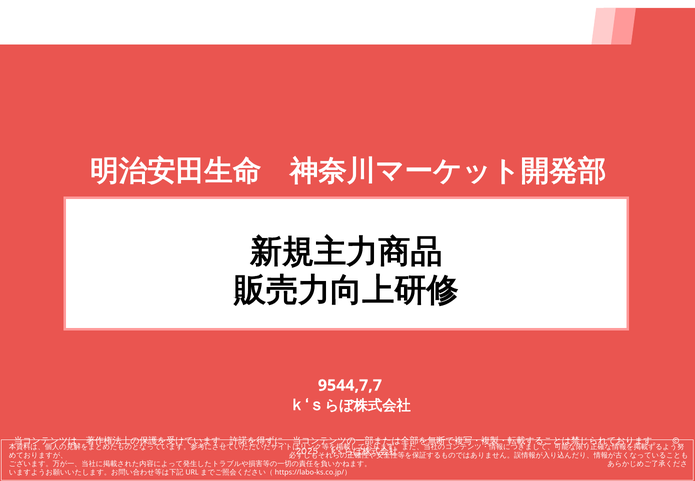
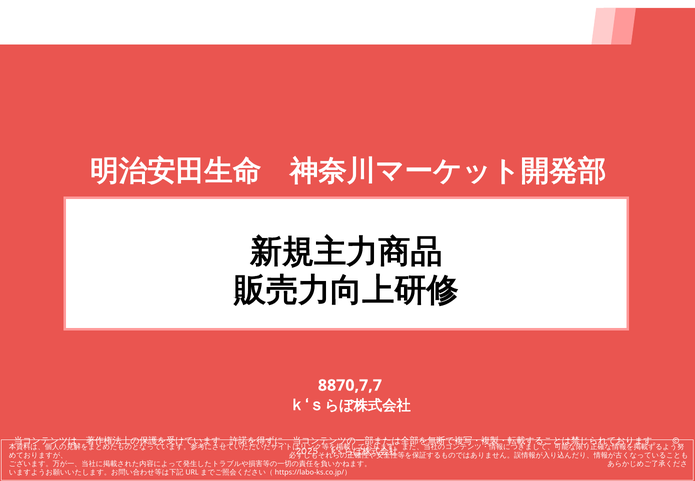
9544,7,7: 9544,7,7 -> 8870,7,7
